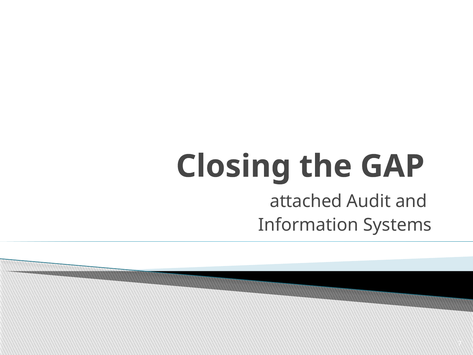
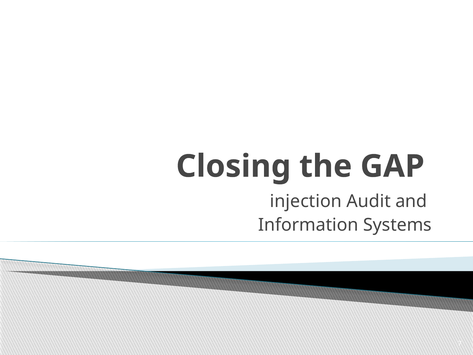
attached: attached -> injection
